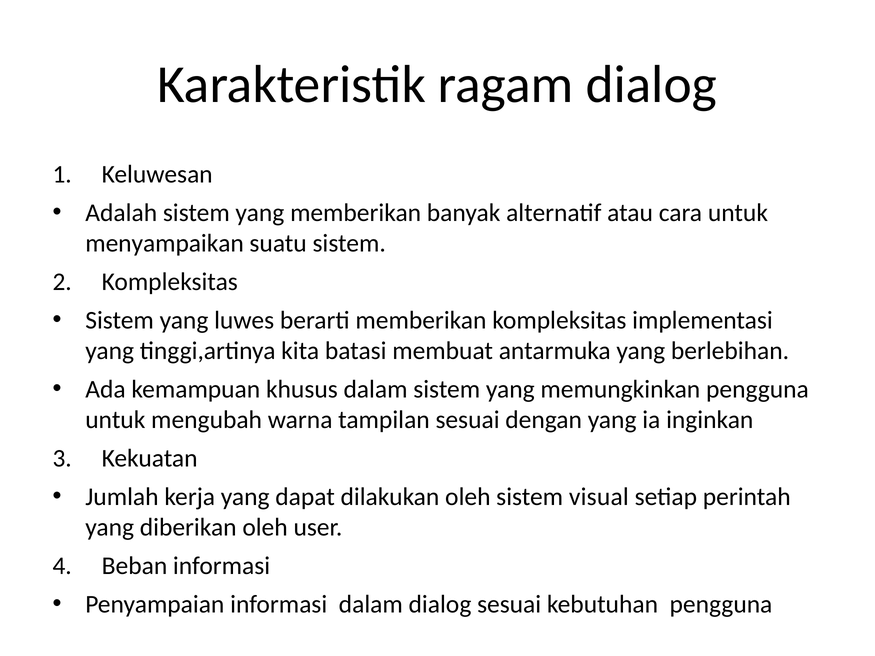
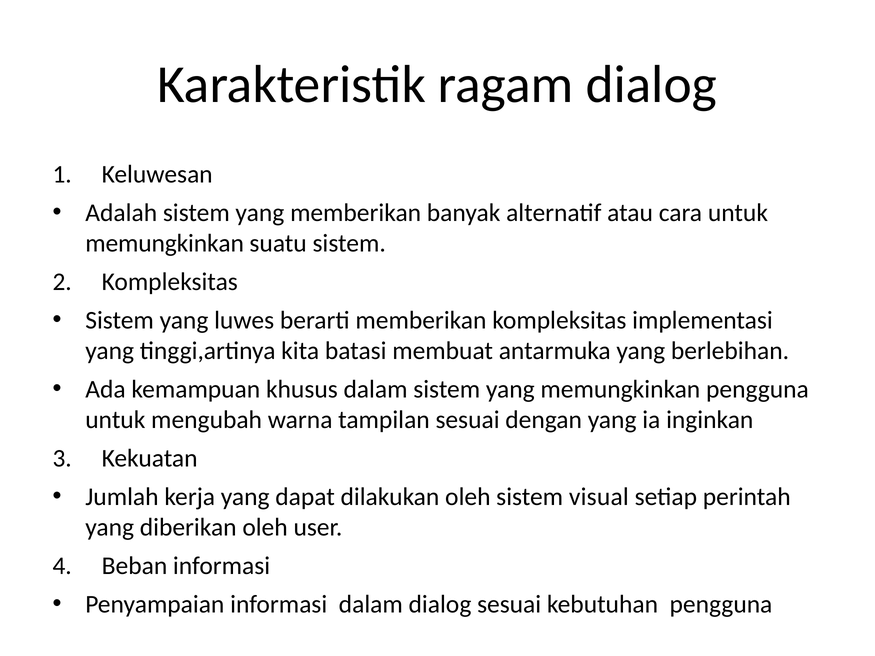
menyampaikan at (165, 244): menyampaikan -> memungkinkan
